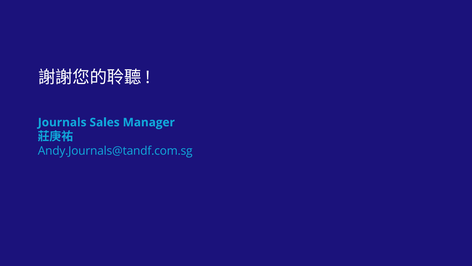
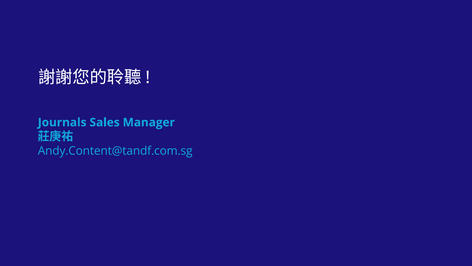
Andy.Journals@tandf.com.sg: Andy.Journals@tandf.com.sg -> Andy.Content@tandf.com.sg
